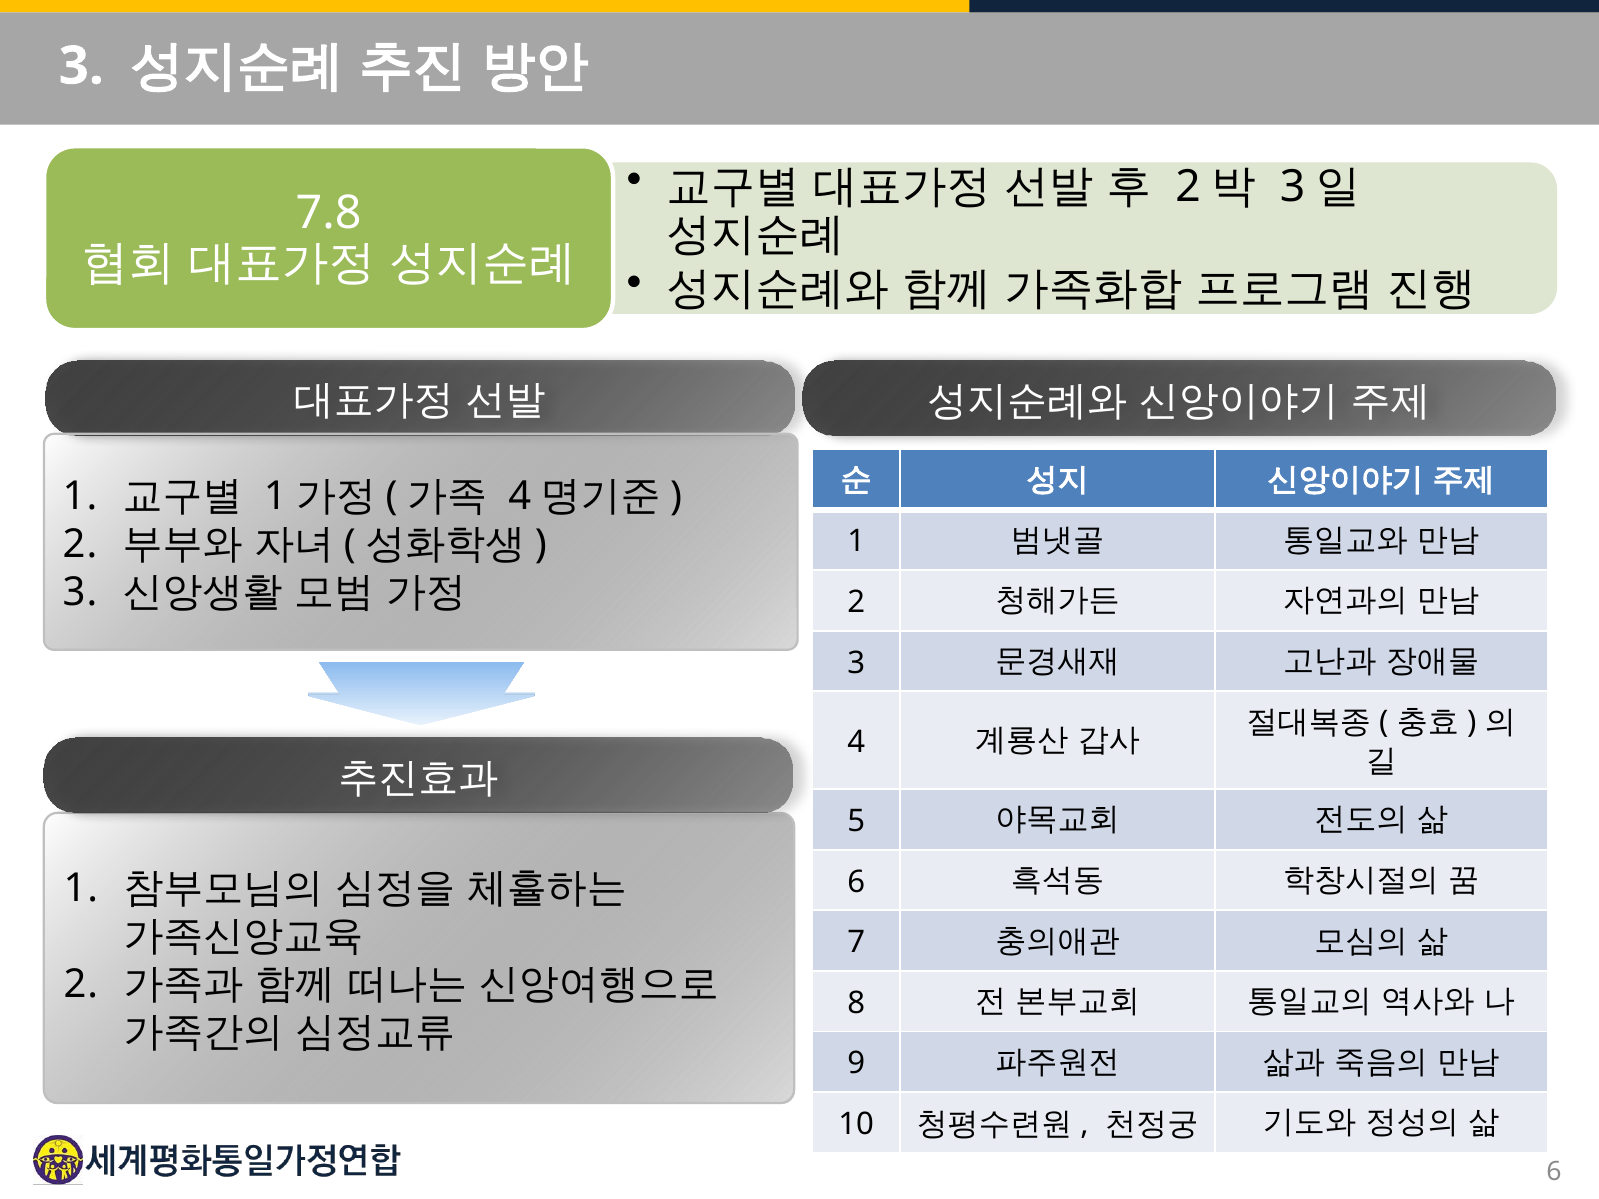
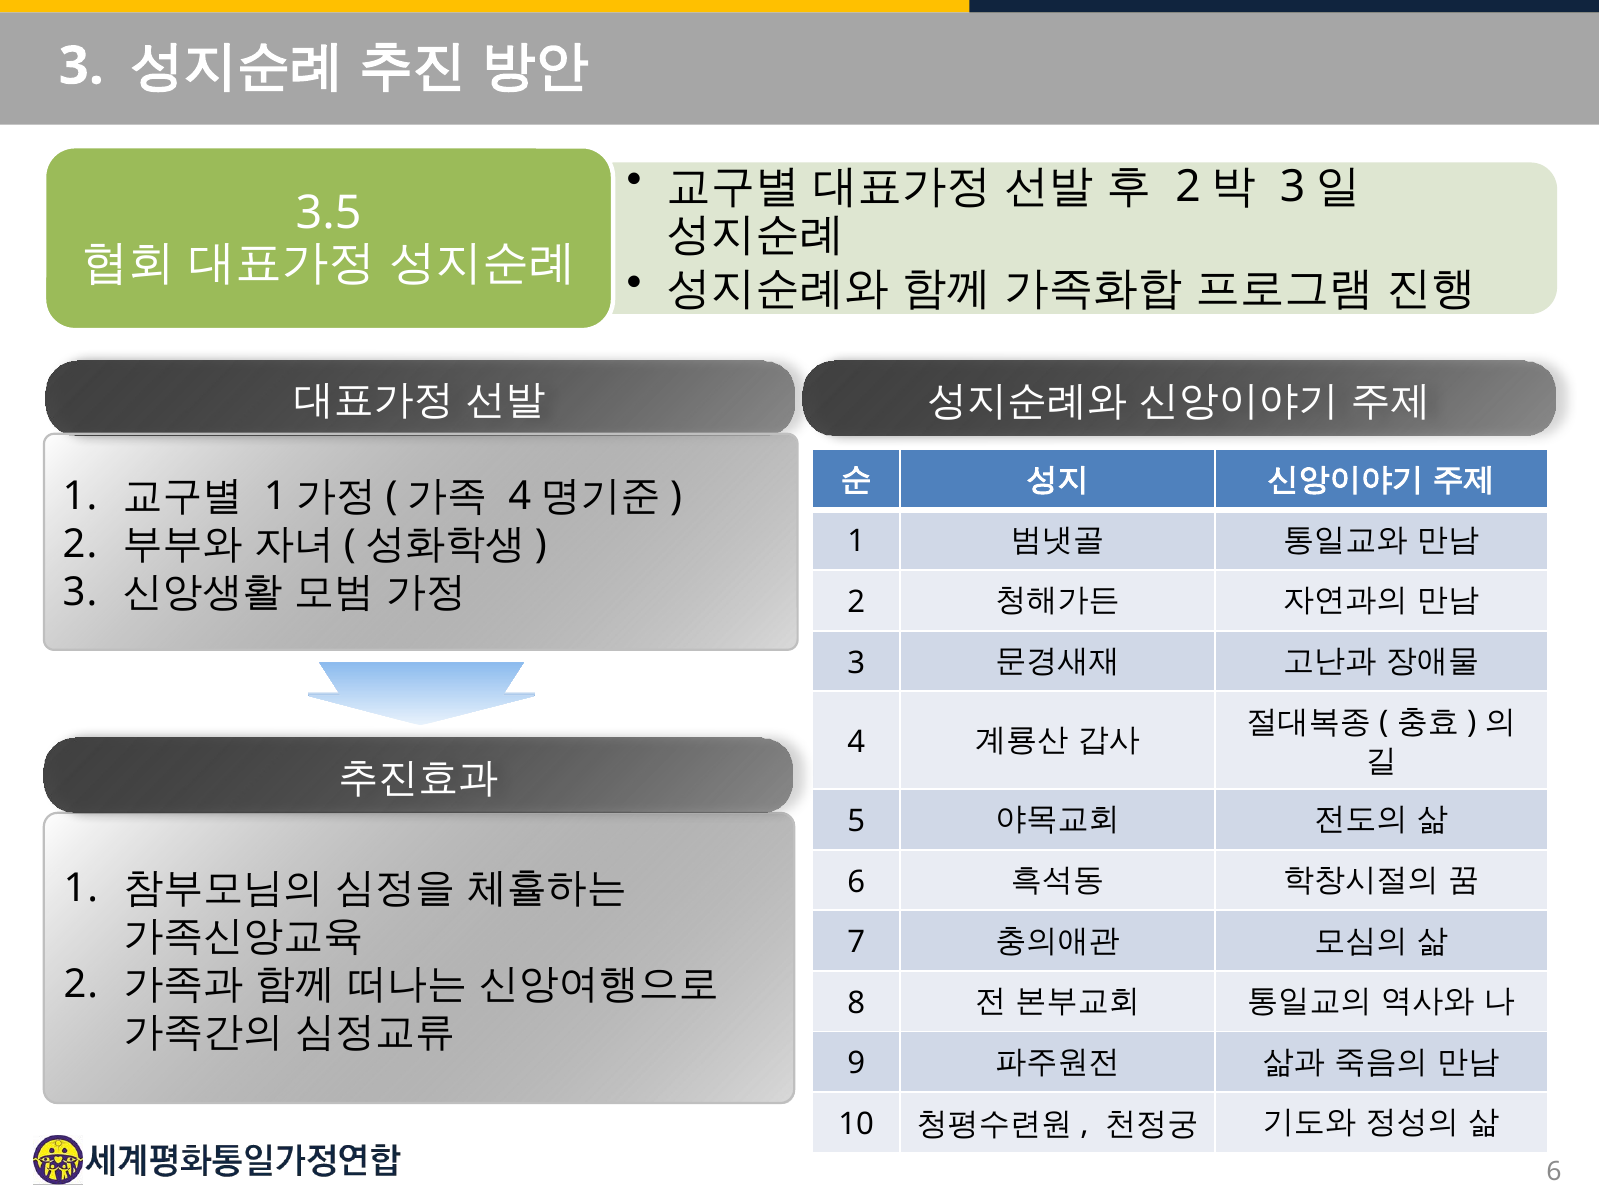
7.8: 7.8 -> 3.5
